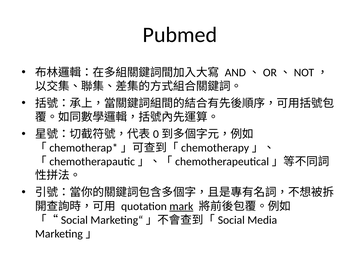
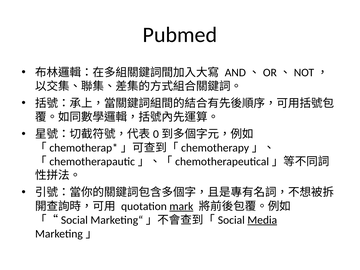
Media underline: none -> present
